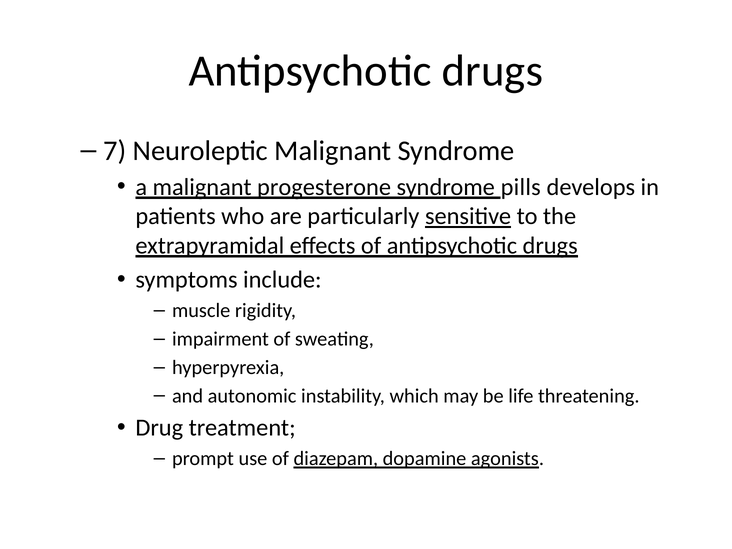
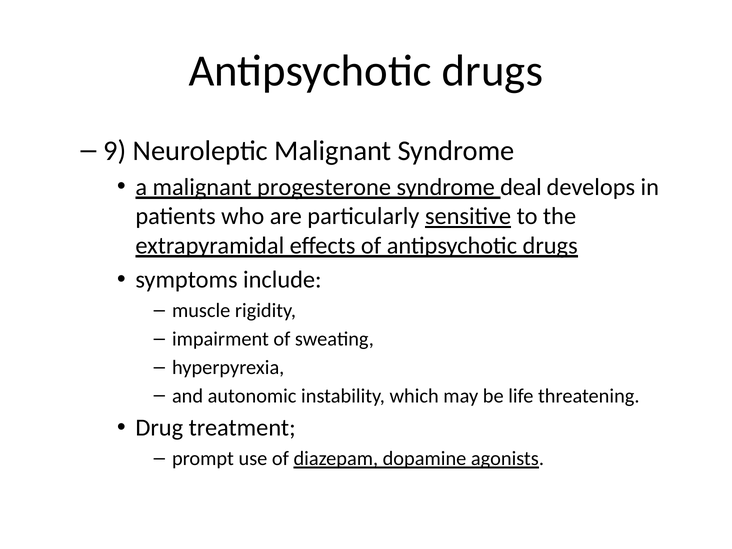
7: 7 -> 9
pills: pills -> deal
